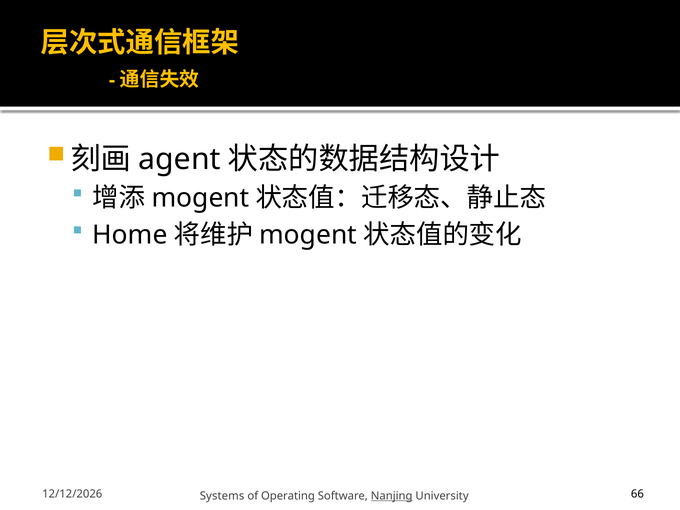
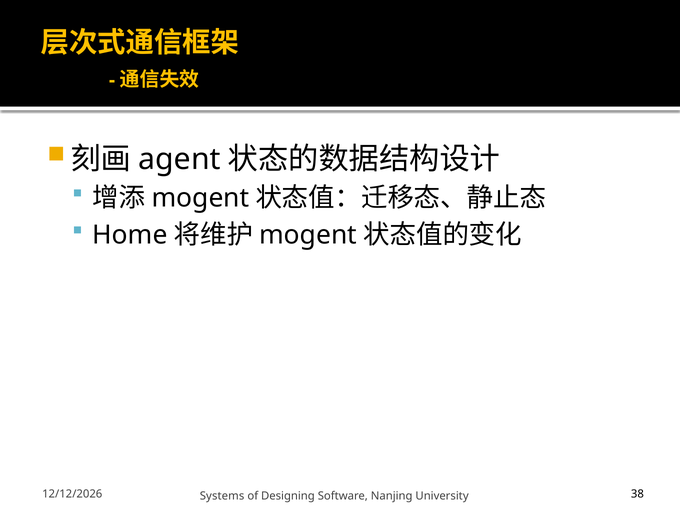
Operating: Operating -> Designing
Nanjing underline: present -> none
66: 66 -> 38
